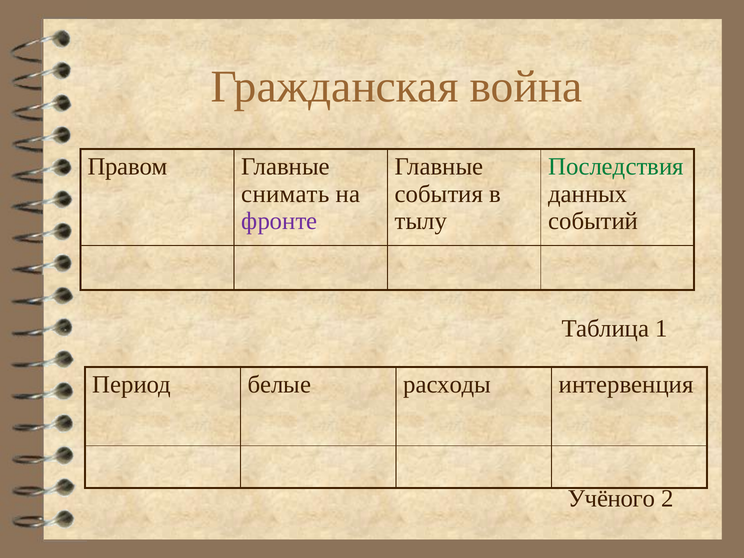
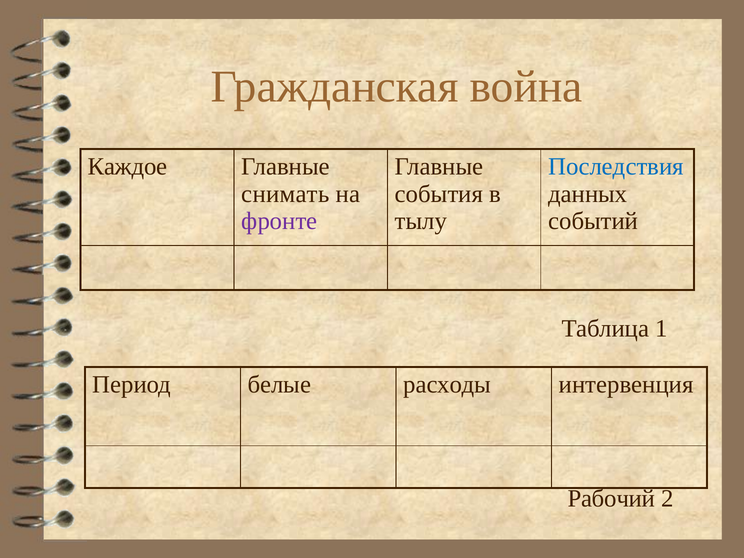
Правом: Правом -> Каждое
Последствия colour: green -> blue
Учёного: Учёного -> Рабочий
